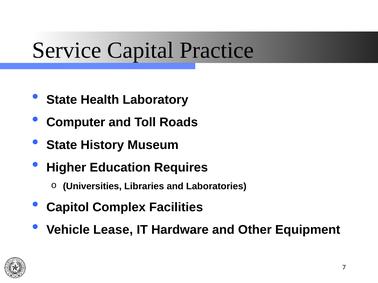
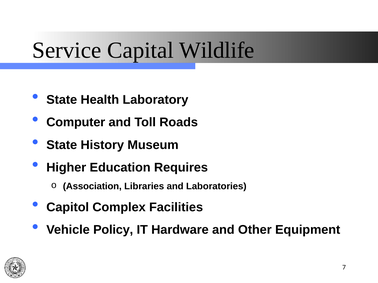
Practice: Practice -> Wildlife
Universities: Universities -> Association
Lease: Lease -> Policy
